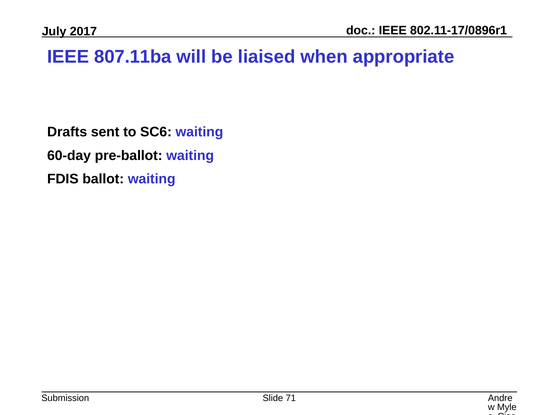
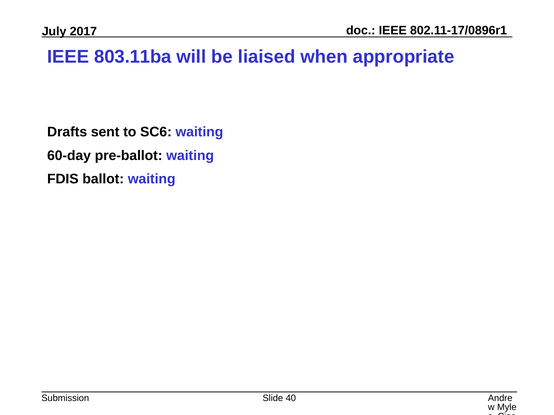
807.11ba: 807.11ba -> 803.11ba
71: 71 -> 40
